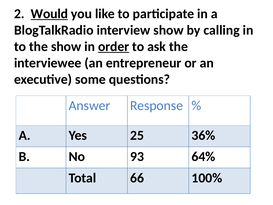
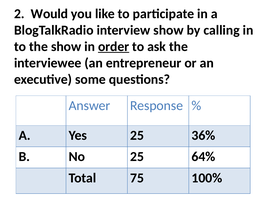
Would underline: present -> none
No 93: 93 -> 25
66: 66 -> 75
